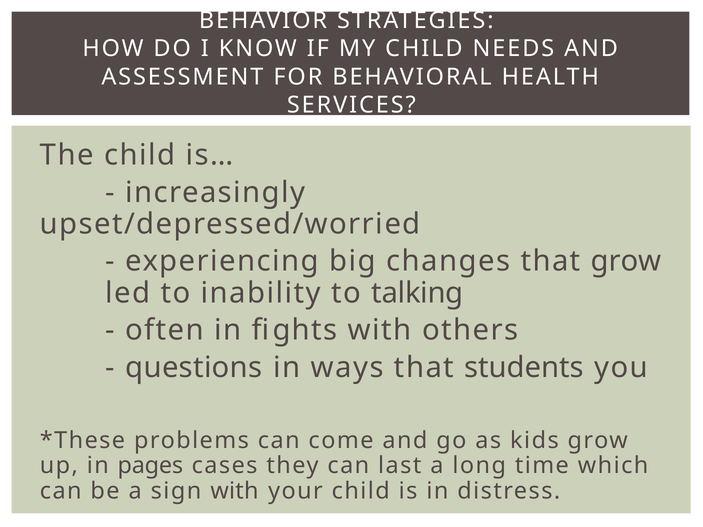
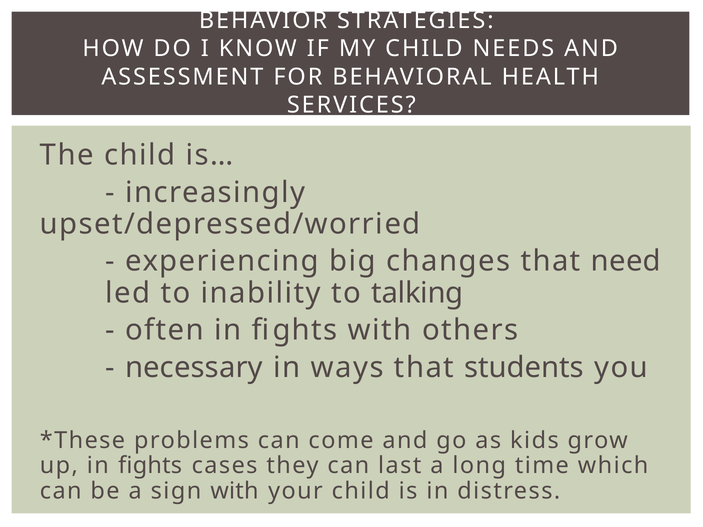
that grow: grow -> need
questions: questions -> necessary
up in pages: pages -> fights
